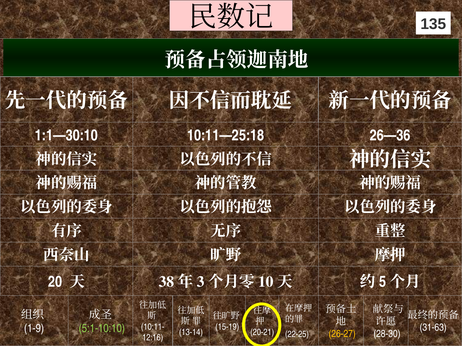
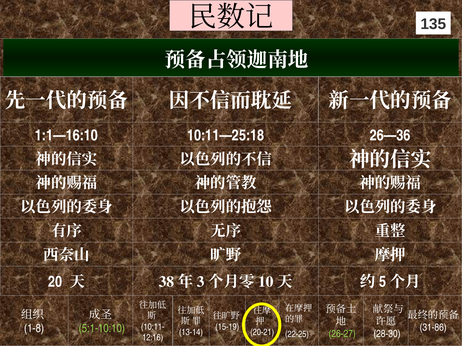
1:1—30:10: 1:1—30:10 -> 1:1—16:10
31-63: 31-63 -> 31-86
1-9: 1-9 -> 1-8
26-27 colour: yellow -> light green
